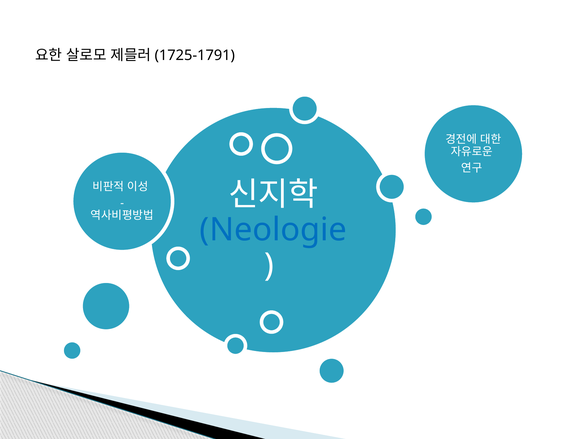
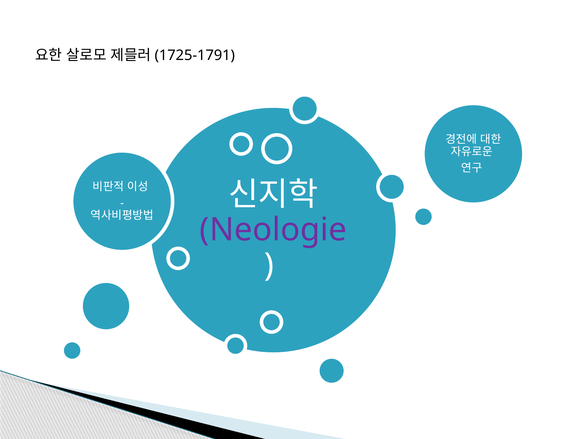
Neologie colour: blue -> purple
